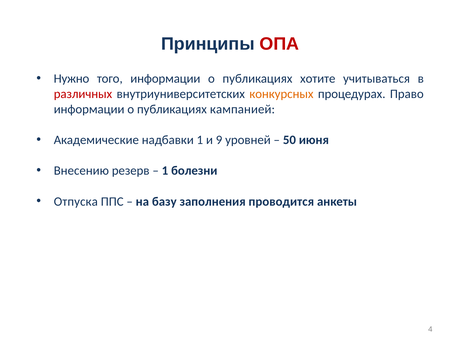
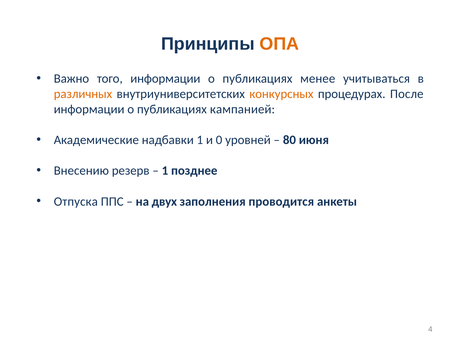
ОПА colour: red -> orange
Нужно: Нужно -> Важно
хотите: хотите -> менее
различных colour: red -> orange
Право: Право -> После
9: 9 -> 0
50: 50 -> 80
болезни: болезни -> позднее
базу: базу -> двух
